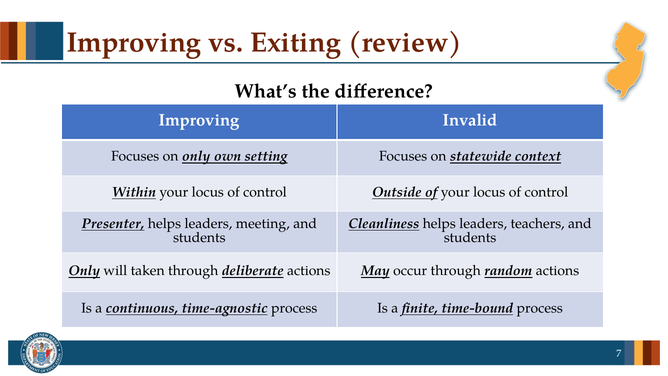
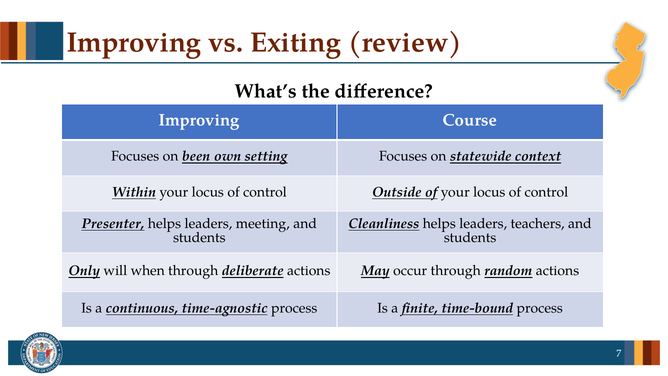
Invalid: Invalid -> Course
on only: only -> been
taken: taken -> when
